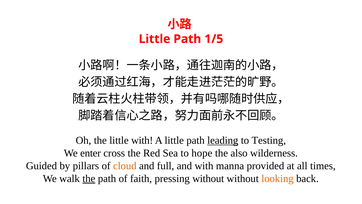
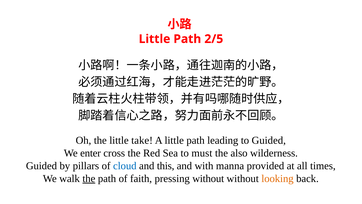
1/5: 1/5 -> 2/5
little with: with -> take
leading underline: present -> none
to Testing: Testing -> Guided
hope: hope -> must
cloud colour: orange -> blue
full: full -> this
